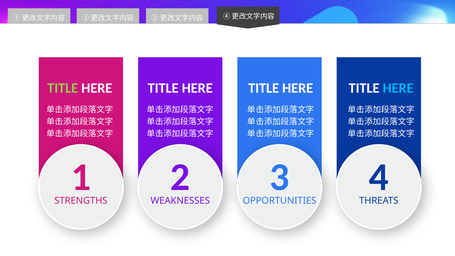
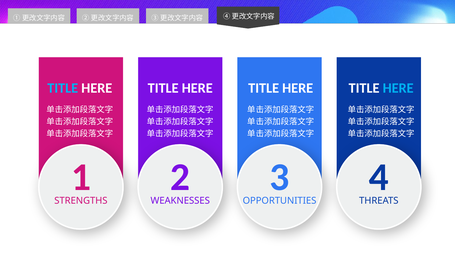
TITLE at (63, 88) colour: light green -> light blue
